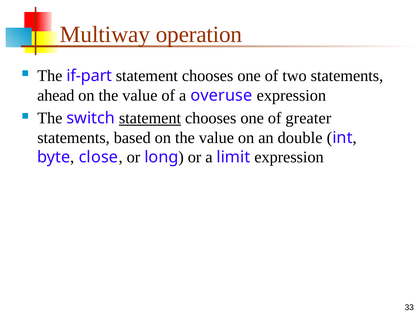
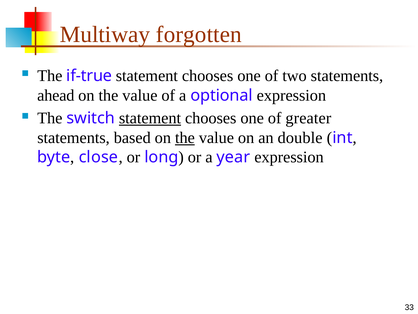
operation: operation -> forgotten
if-part: if-part -> if-true
overuse: overuse -> optional
the at (185, 137) underline: none -> present
limit: limit -> year
